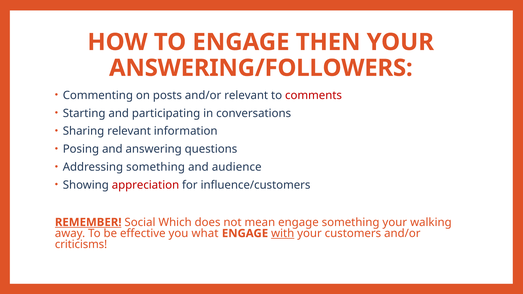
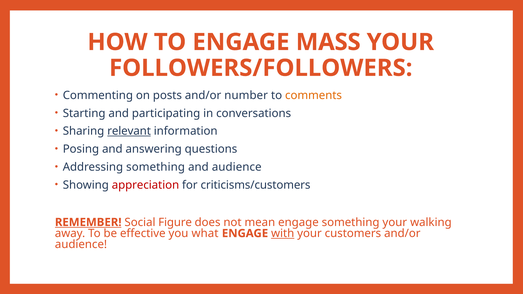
THEN: THEN -> MASS
ANSWERING/FOLLOWERS: ANSWERING/FOLLOWERS -> FOLLOWERS/FOLLOWERS
and/or relevant: relevant -> number
comments colour: red -> orange
relevant at (129, 131) underline: none -> present
influence/customers: influence/customers -> criticisms/customers
Which: Which -> Figure
criticisms at (81, 245): criticisms -> audience
